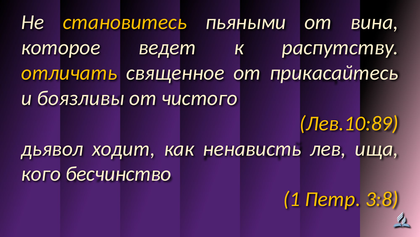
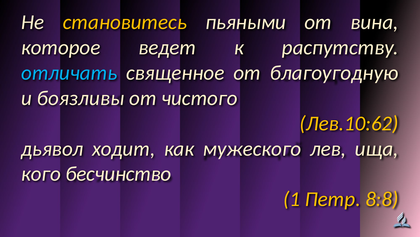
отличать colour: yellow -> light blue
прикасайтесь: прикасайтесь -> благоугодную
Лев.10:89: Лев.10:89 -> Лев.10:62
ненависть: ненависть -> мужеского
3:8: 3:8 -> 8:8
